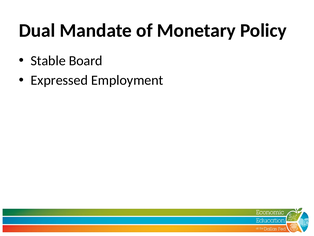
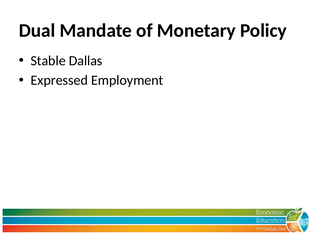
Board: Board -> Dallas
